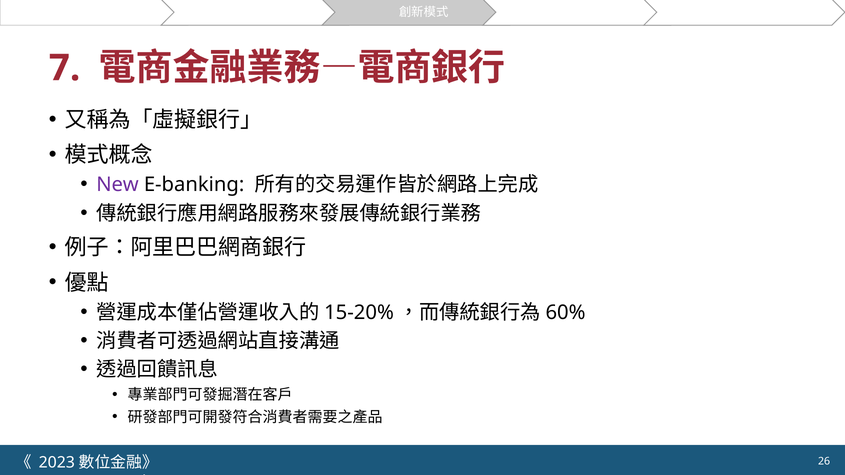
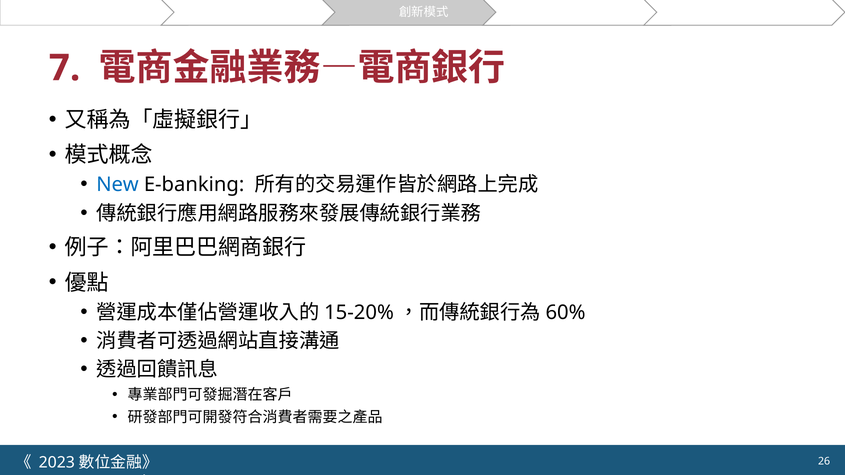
New colour: purple -> blue
